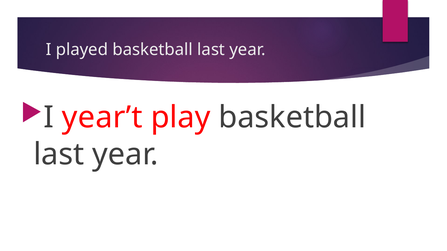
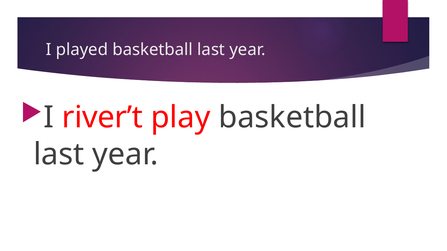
year’t: year’t -> river’t
